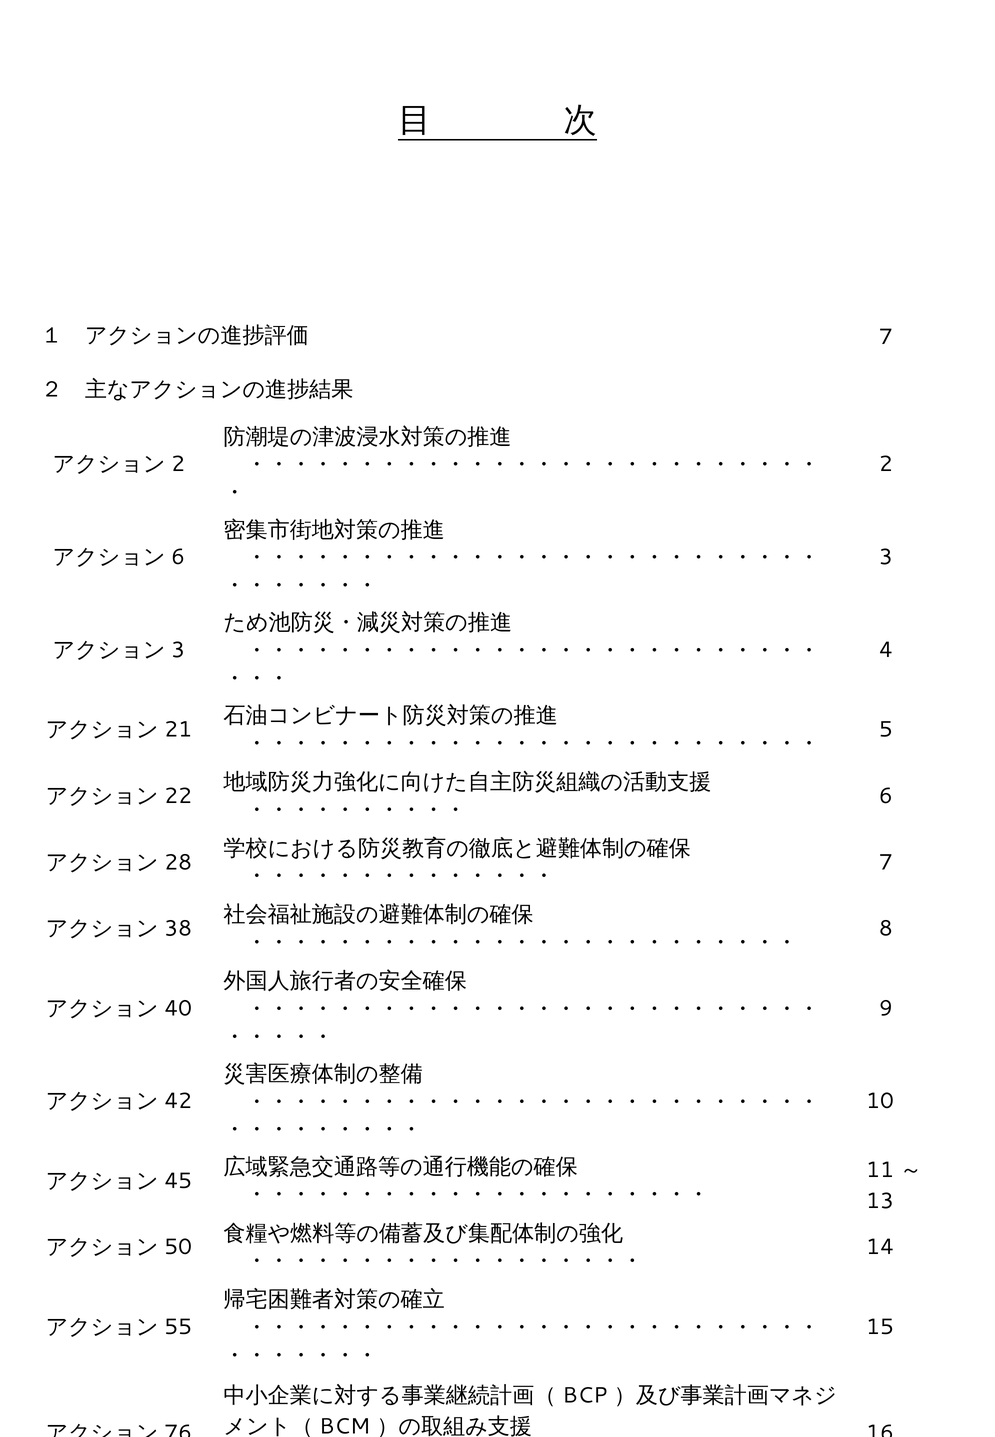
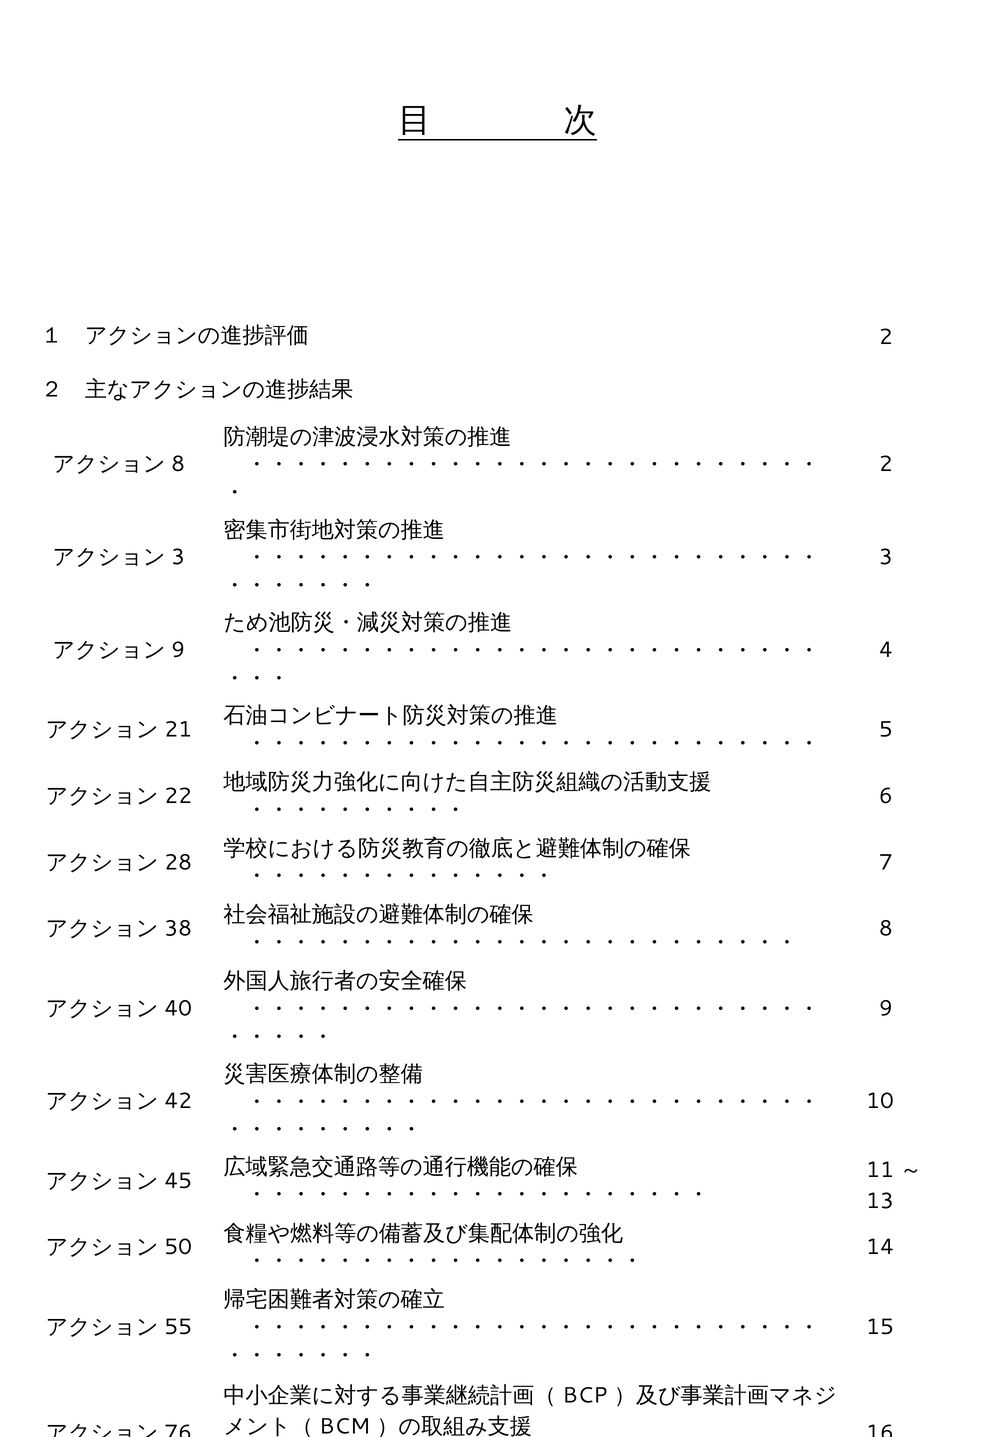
7 at (886, 337): 7 -> 2
2 at (178, 464): 2 -> 8
6 at (178, 557): 6 -> 3
3 at (178, 650): 3 -> 9
